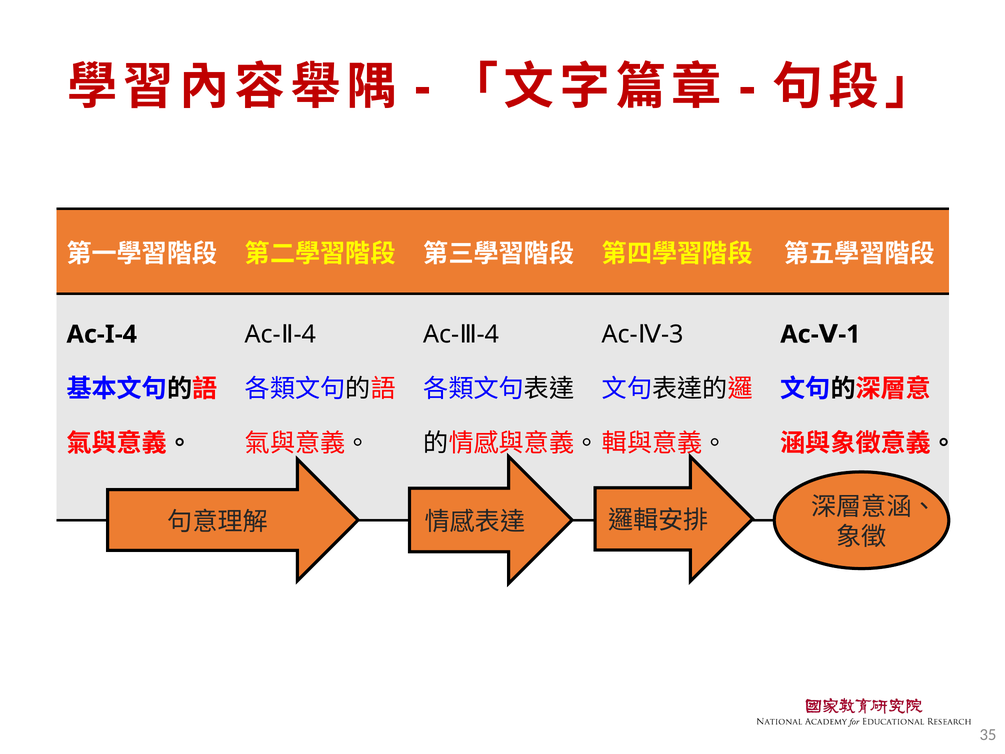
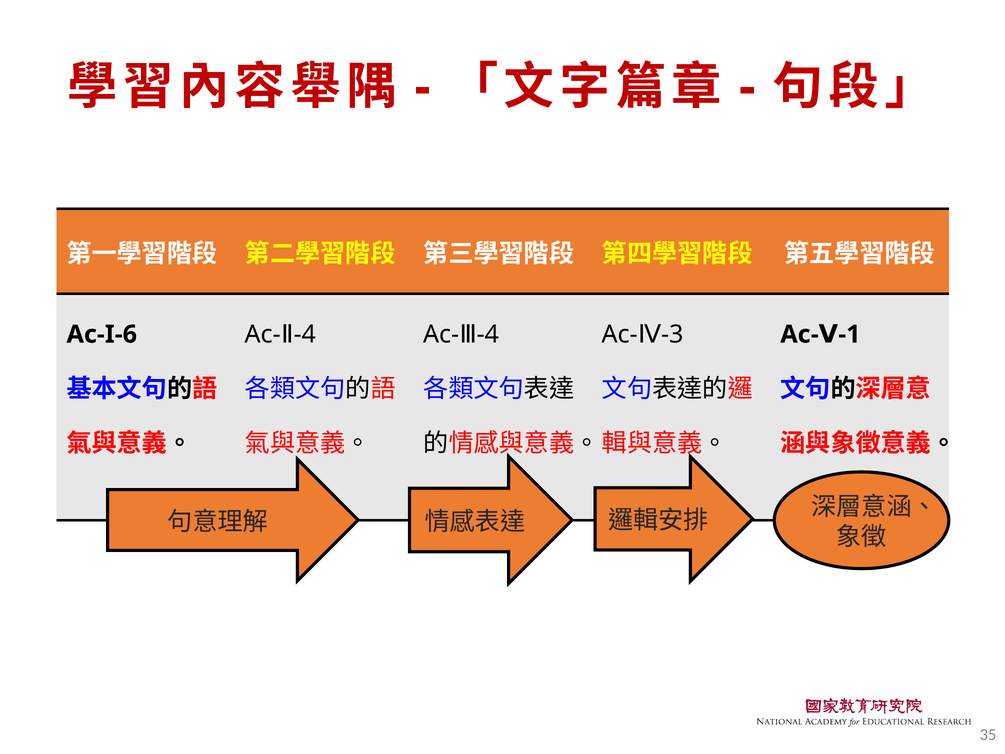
Ac-I-4: Ac-I-4 -> Ac-I-6
